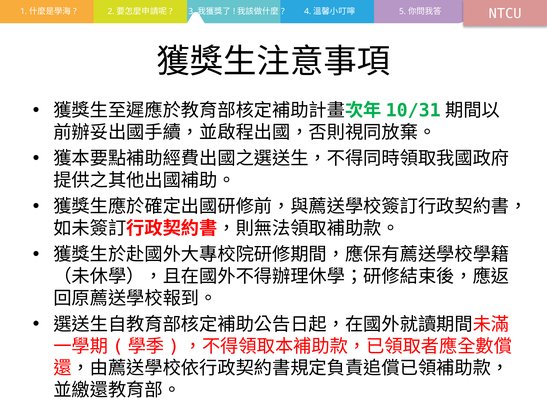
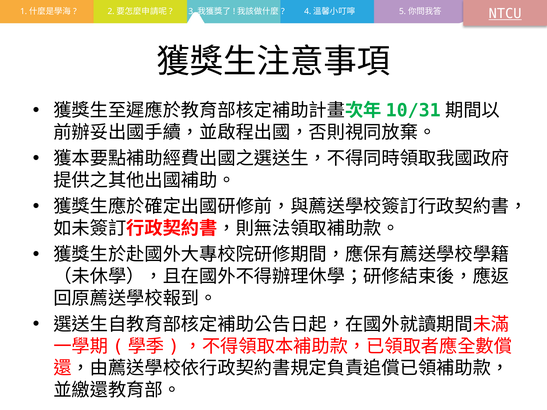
NTCU underline: none -> present
